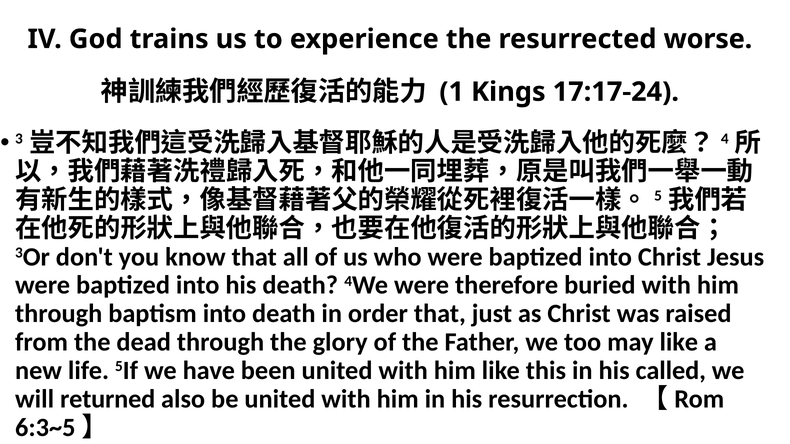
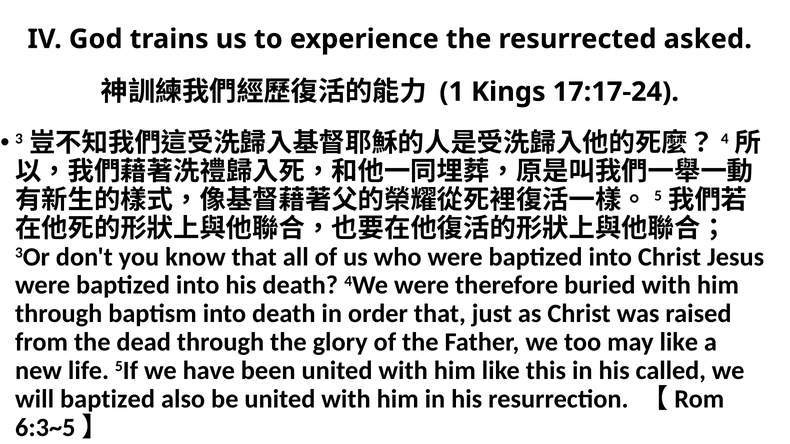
worse: worse -> asked
will returned: returned -> baptized
